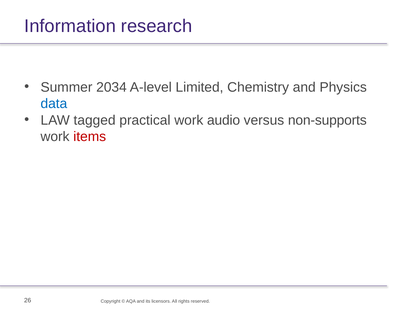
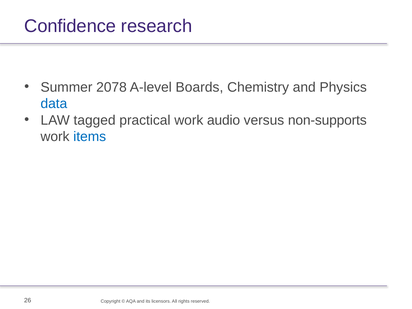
Information: Information -> Confidence
2034: 2034 -> 2078
Limited: Limited -> Boards
items colour: red -> blue
